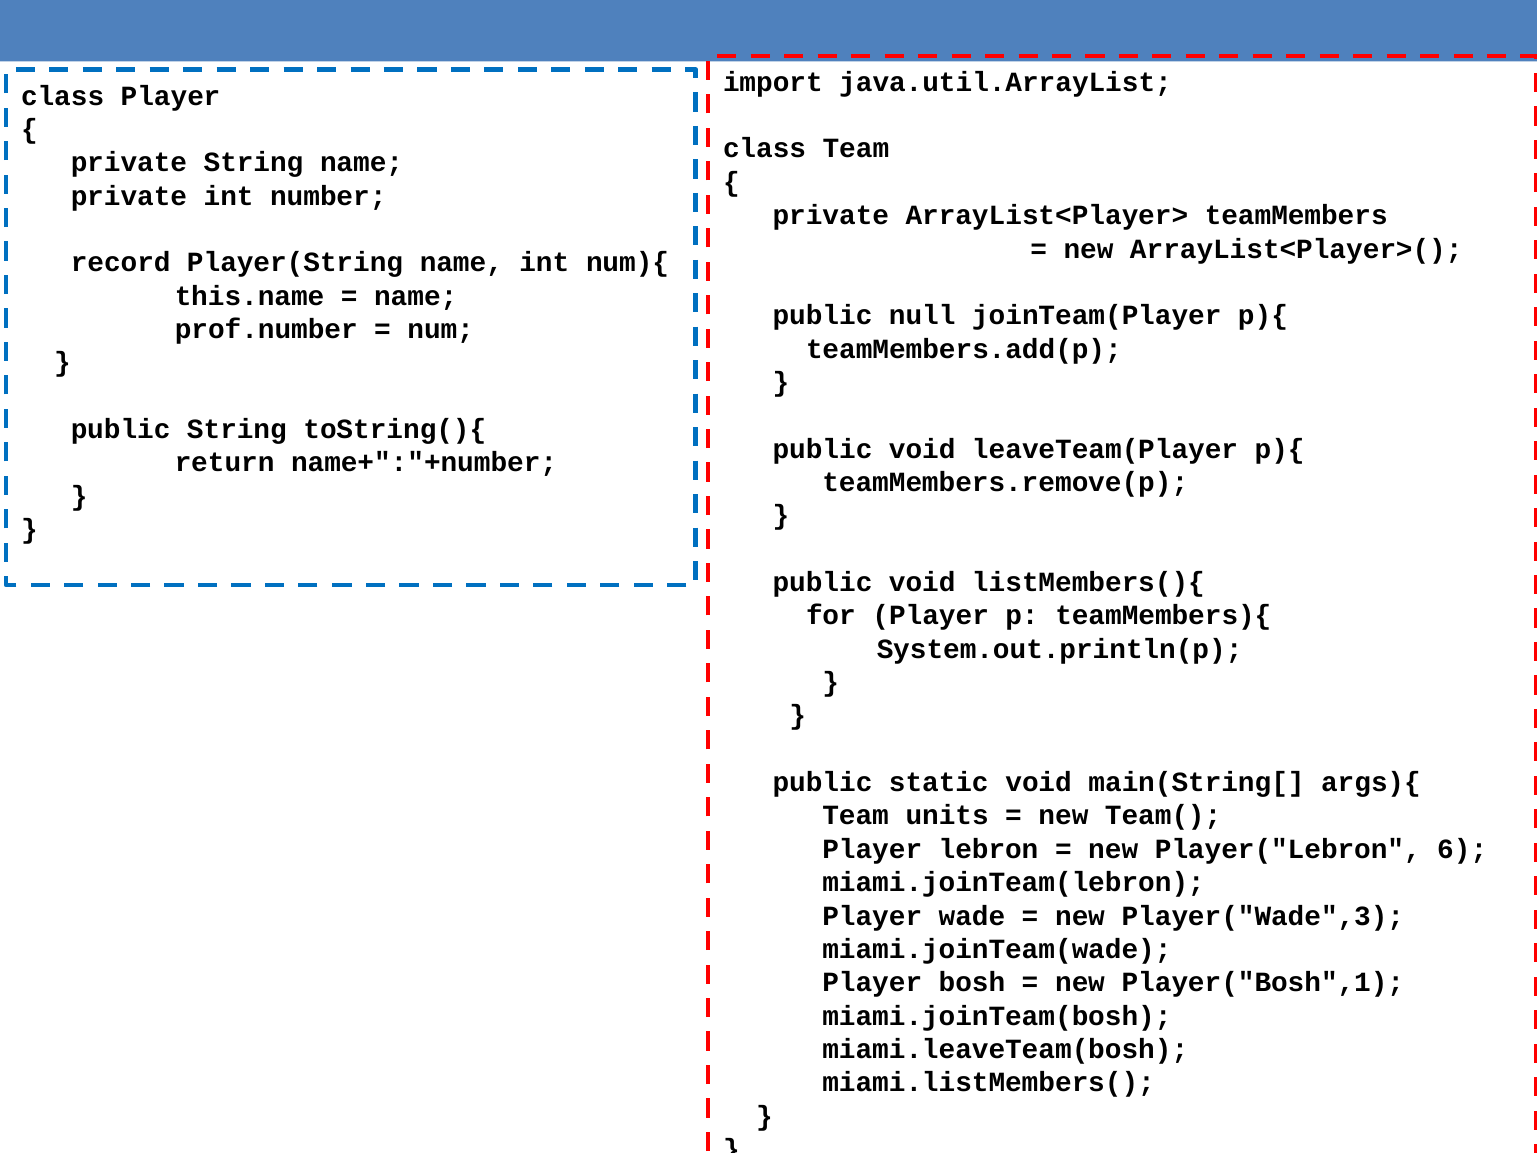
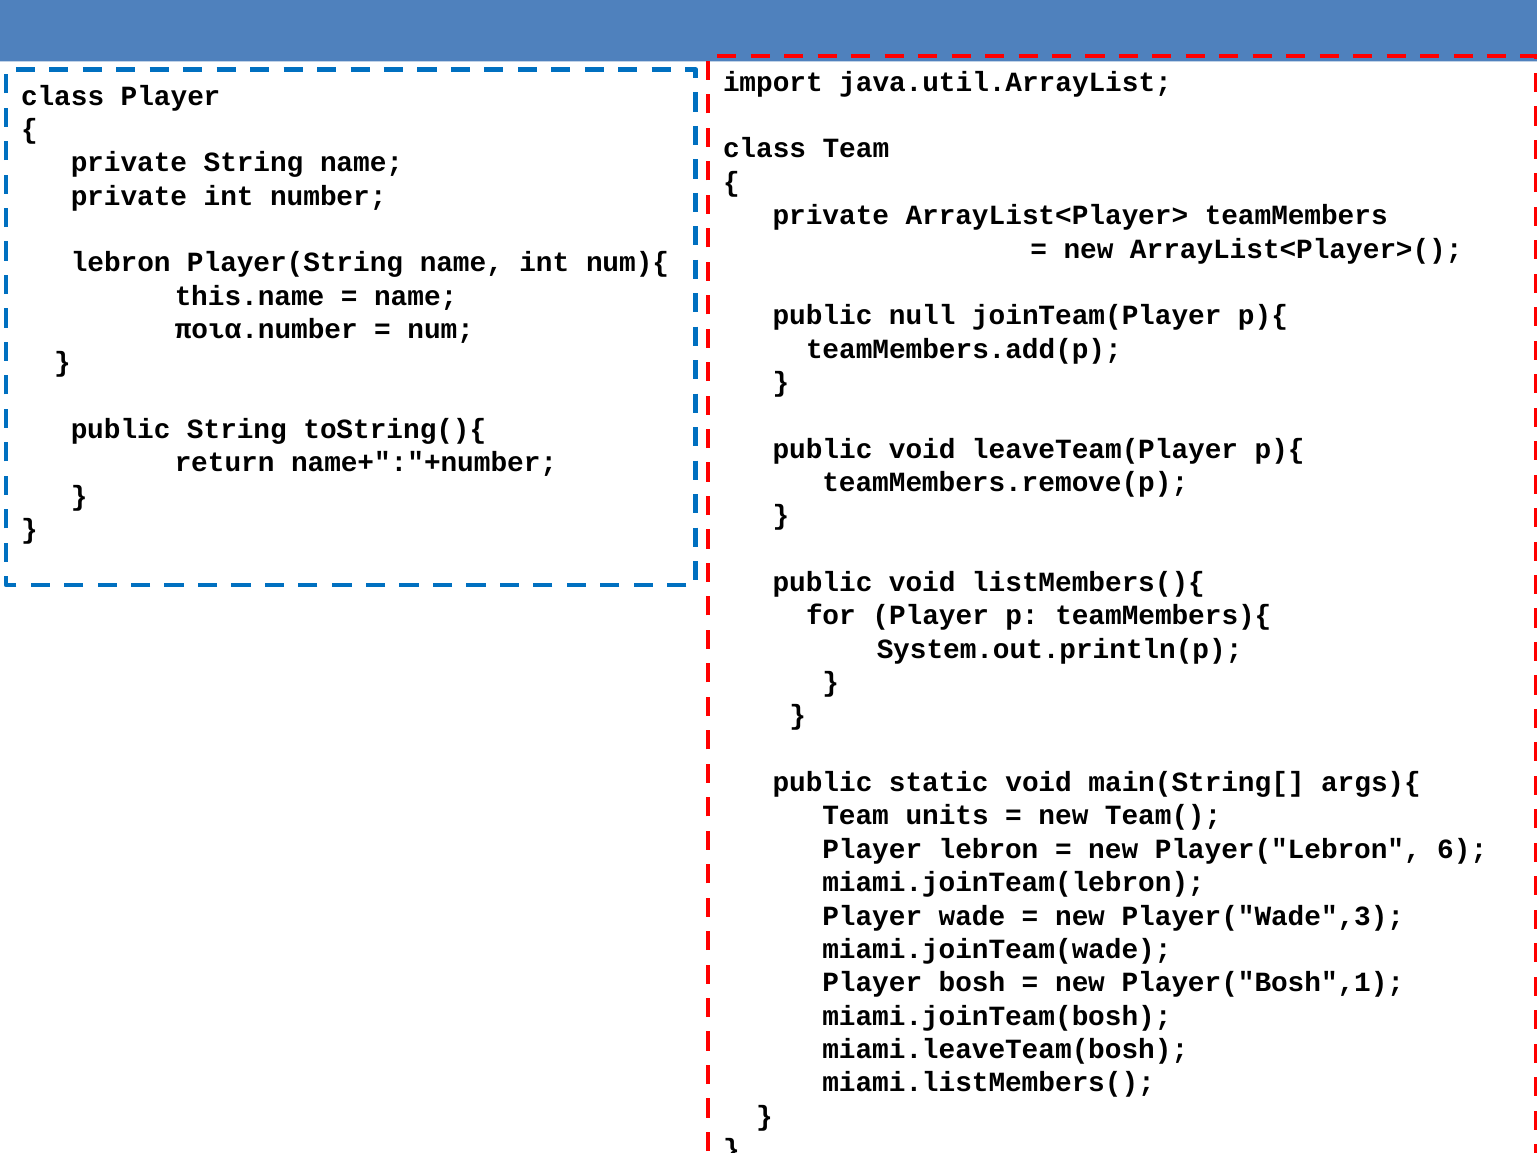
record at (121, 263): record -> lebron
prof.number: prof.number -> ποια.number
